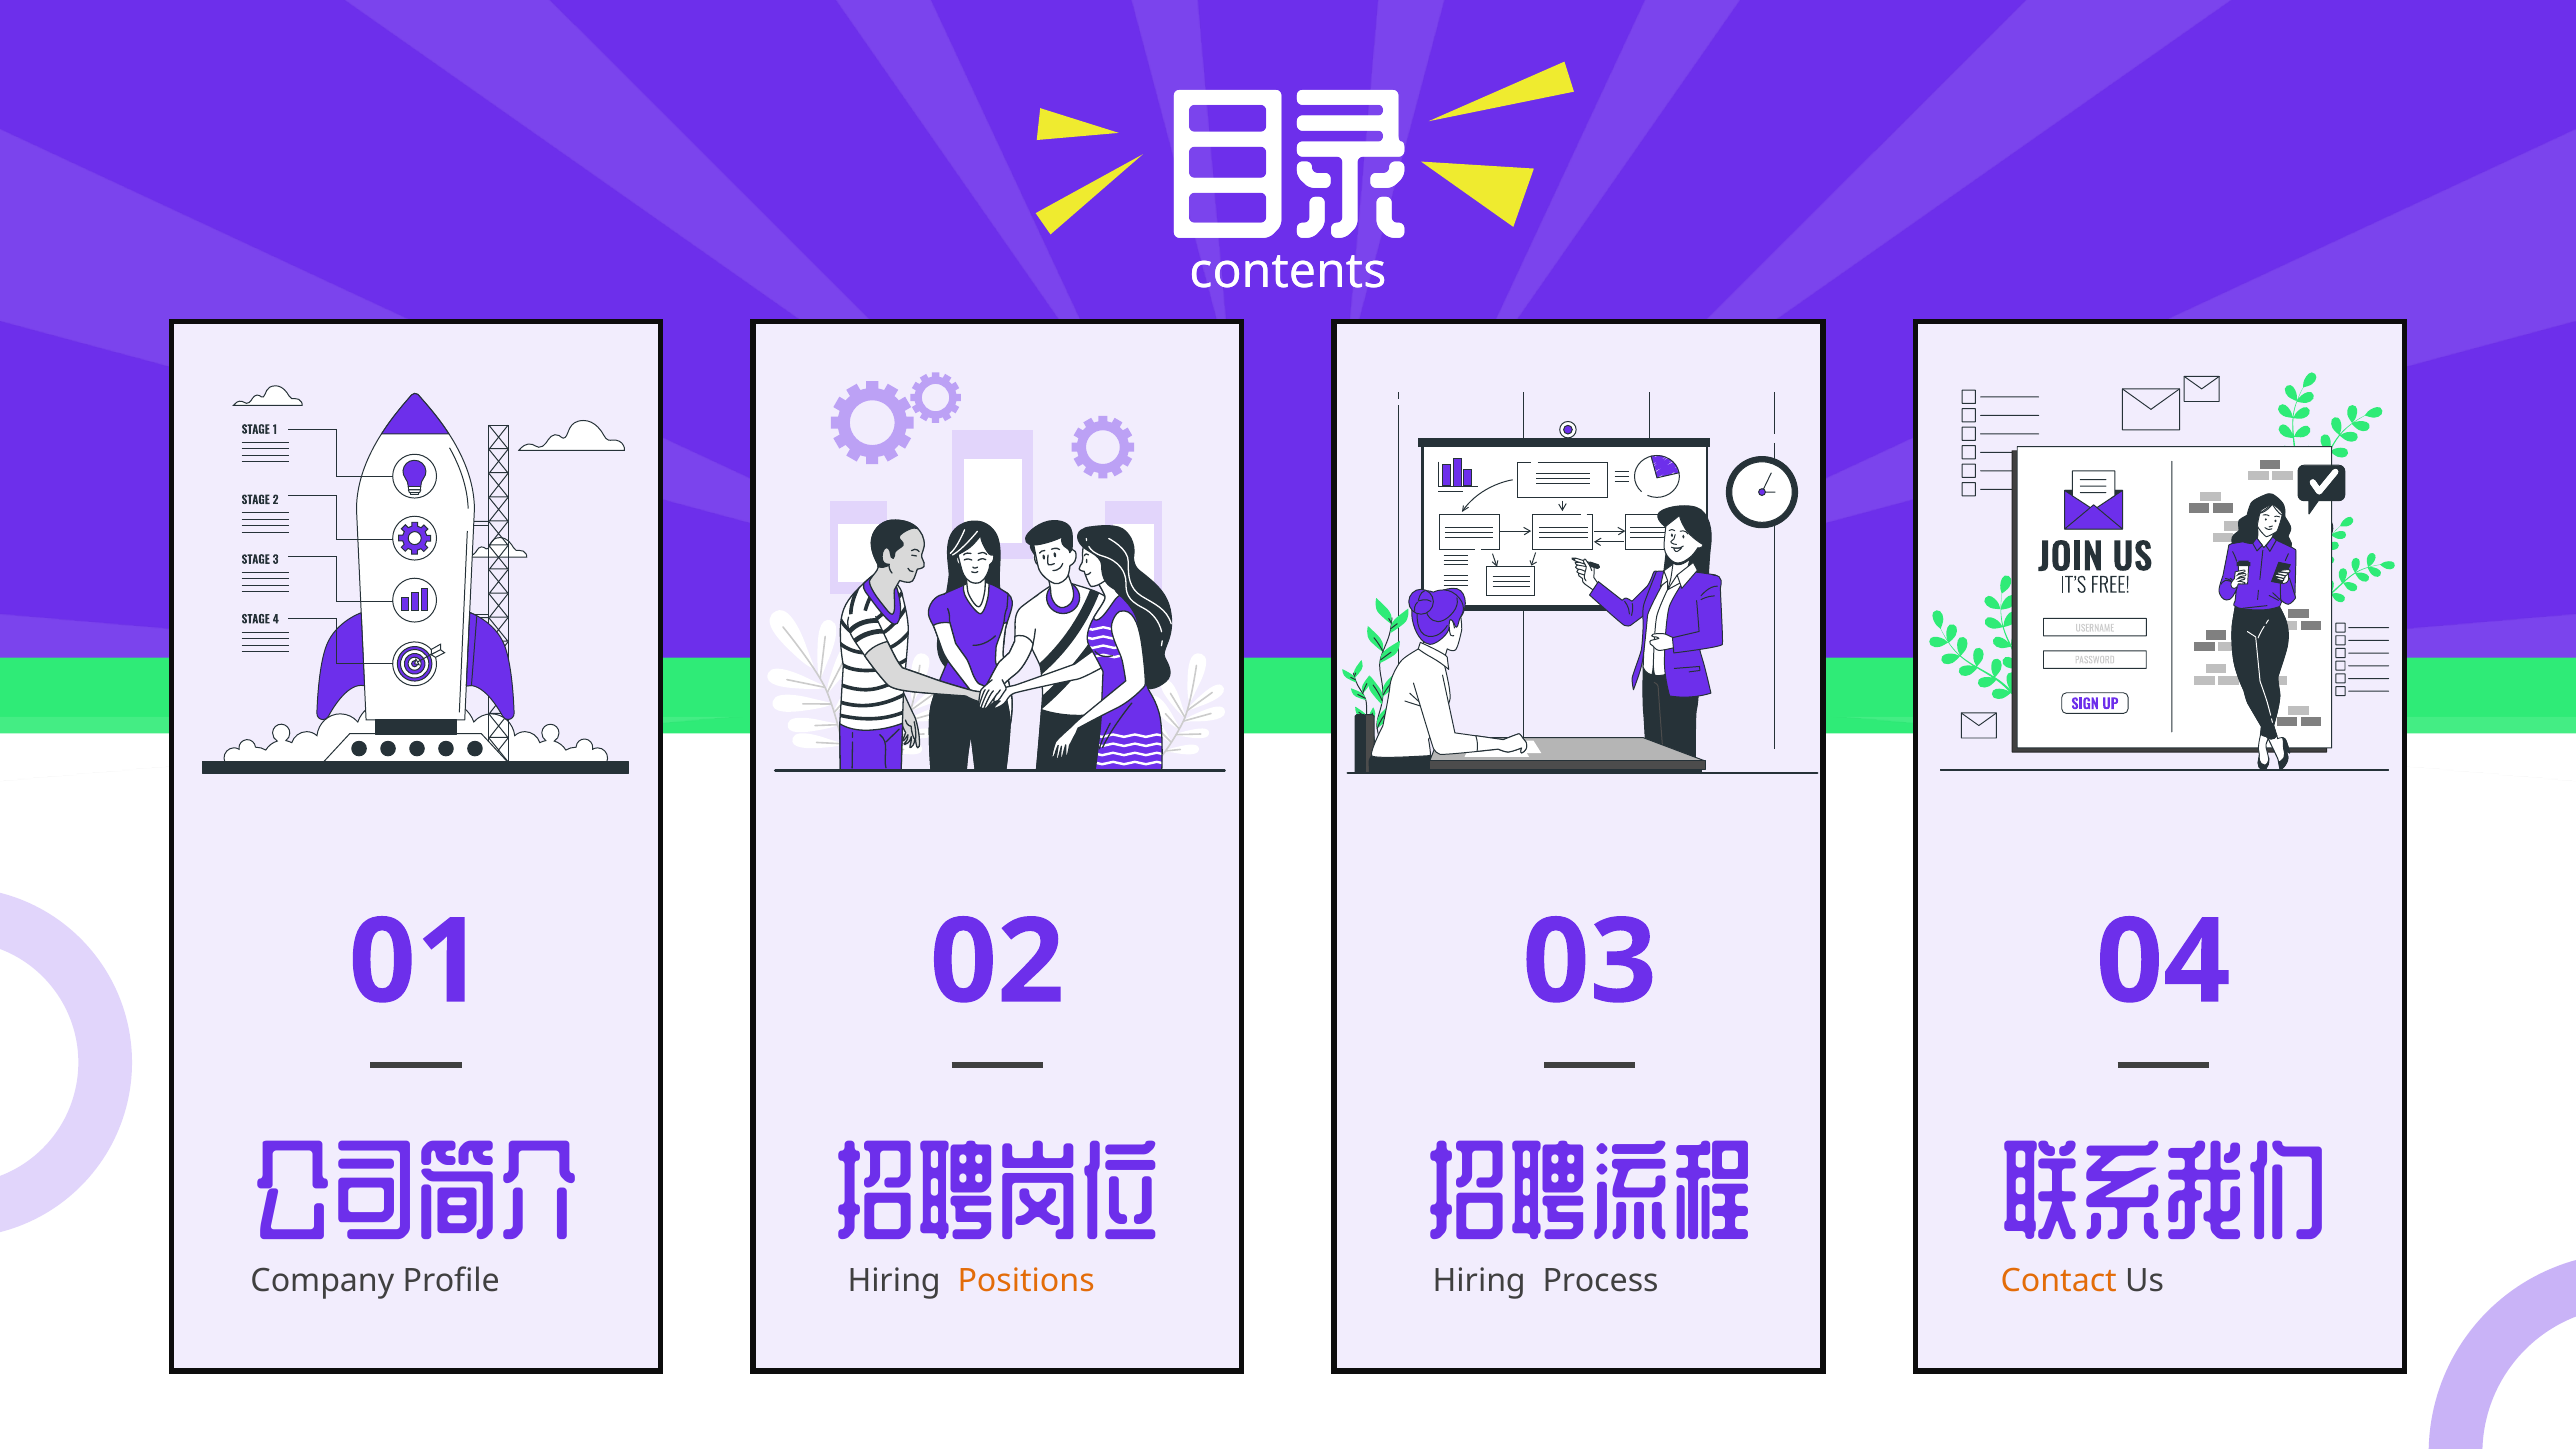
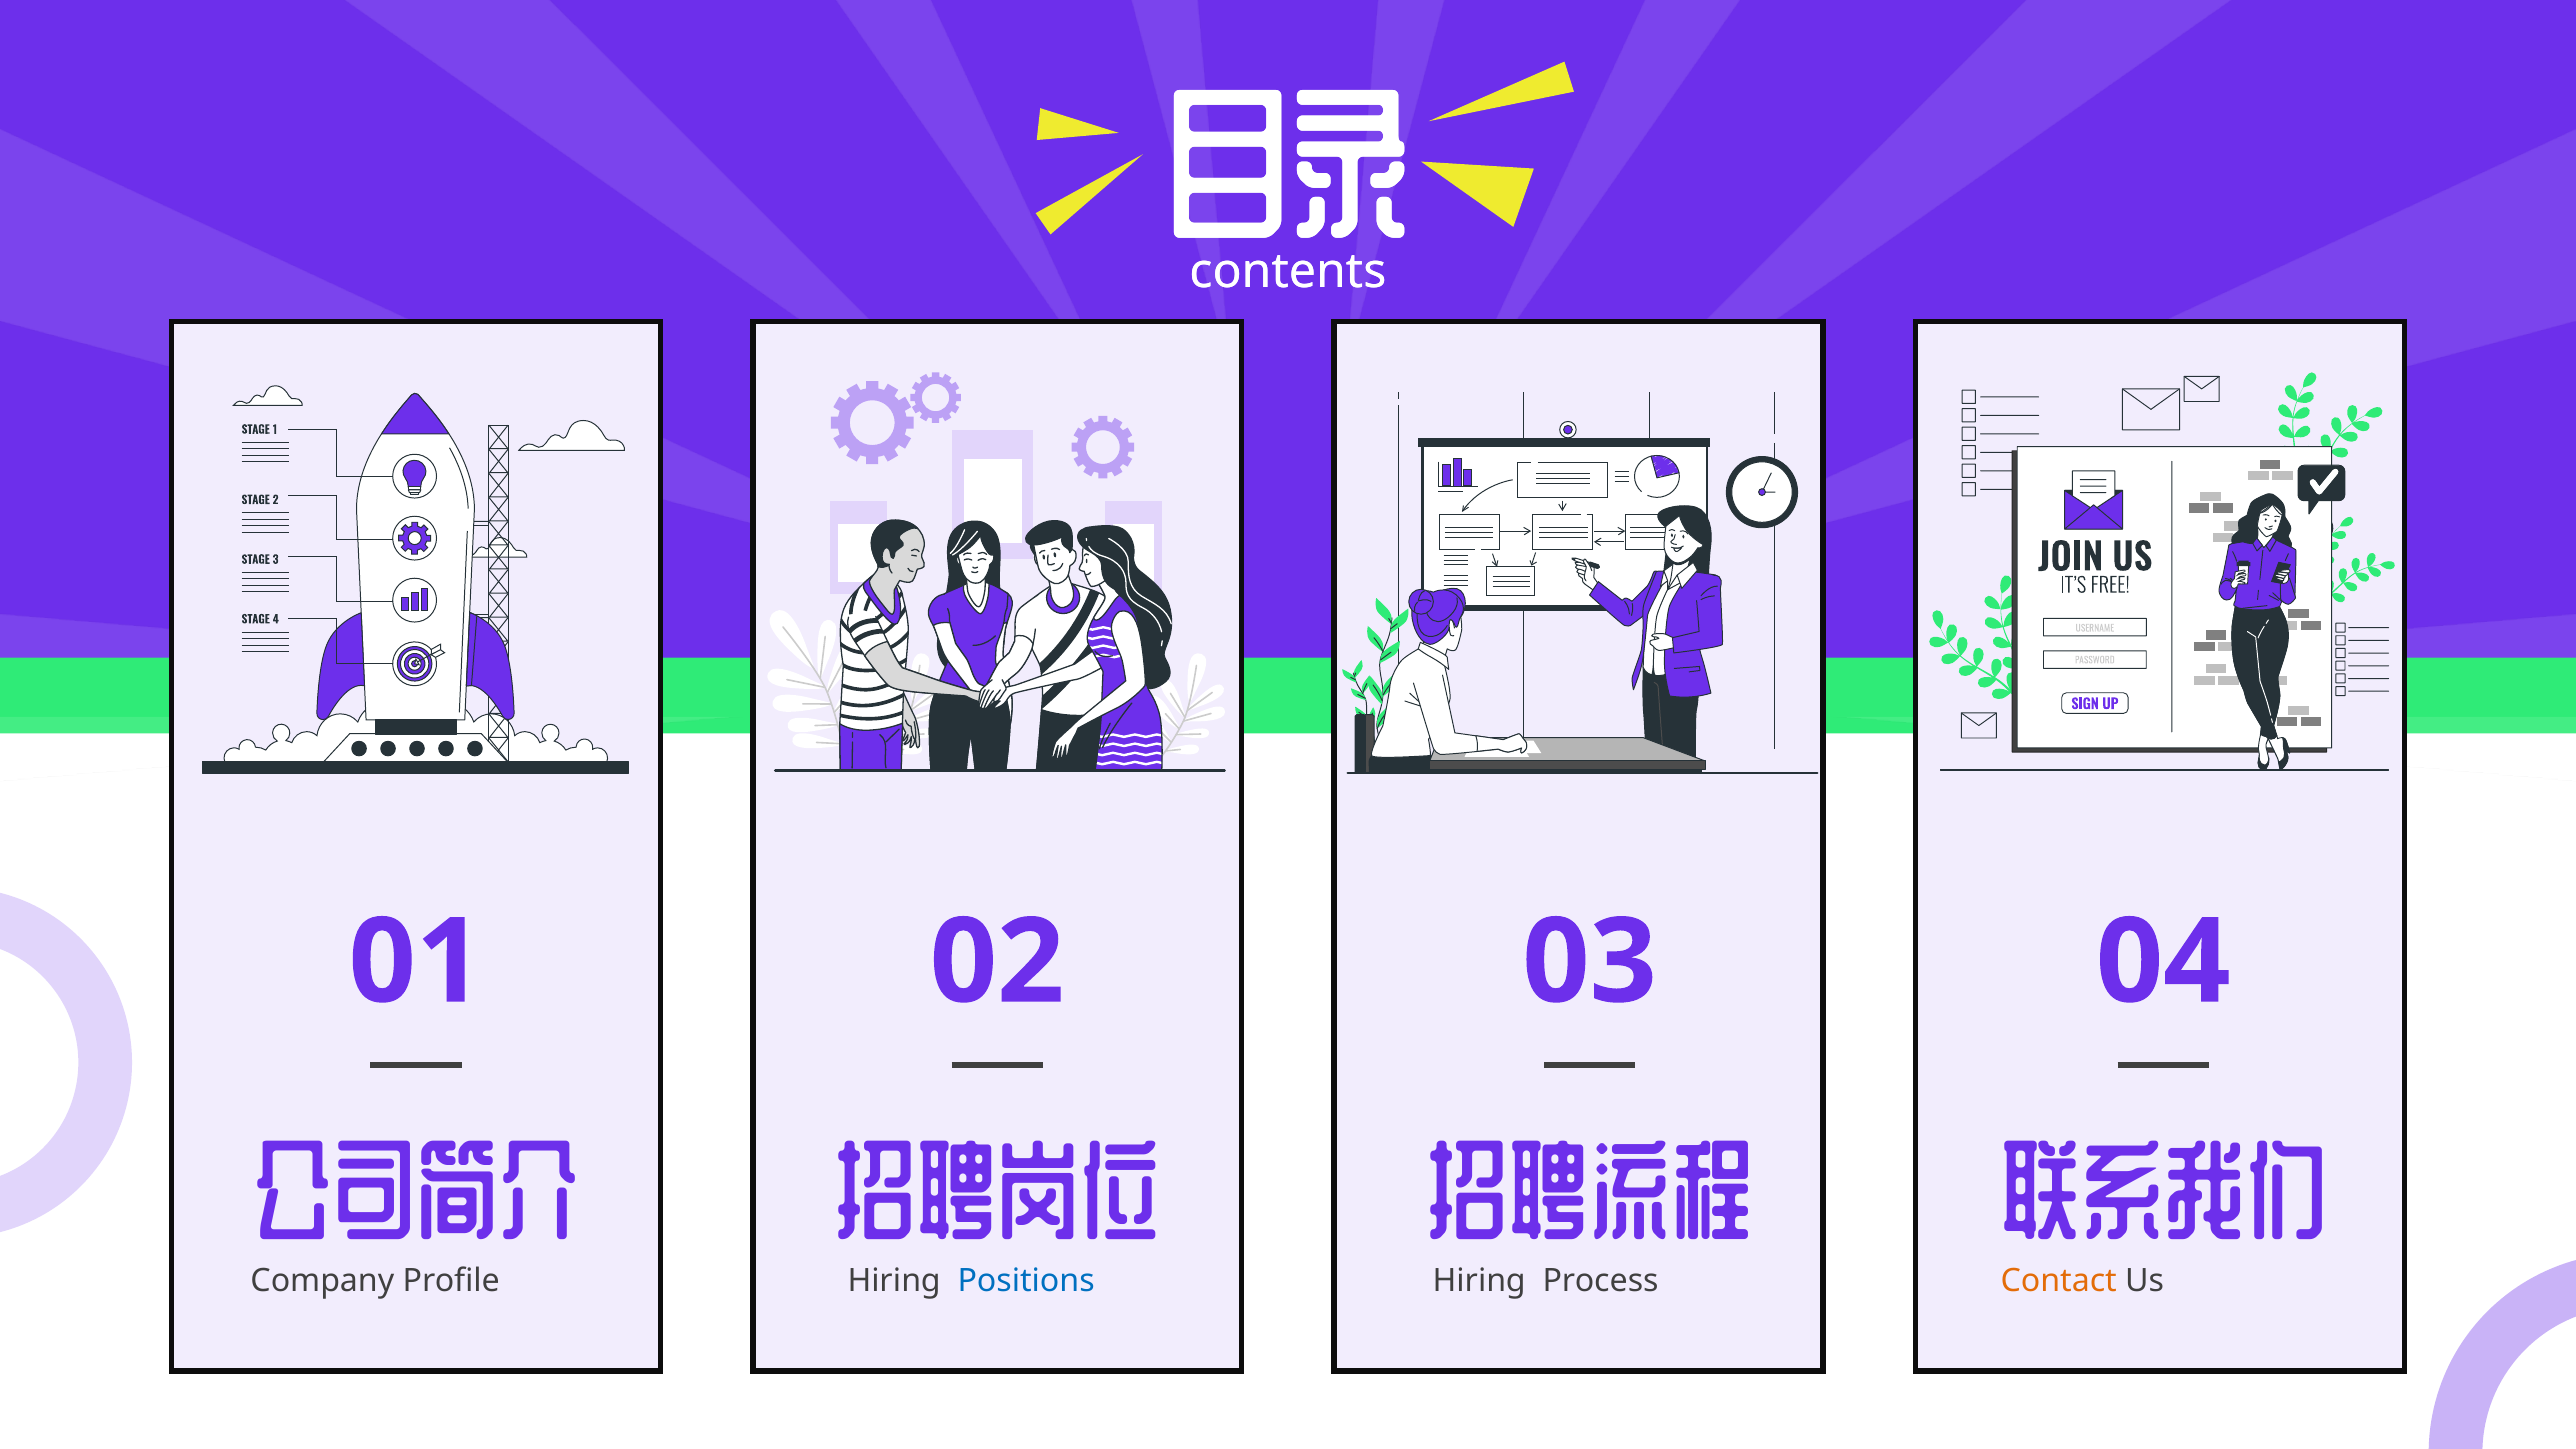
Positions colour: orange -> blue
